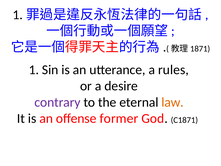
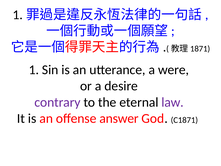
rules: rules -> were
law colour: orange -> purple
former: former -> answer
